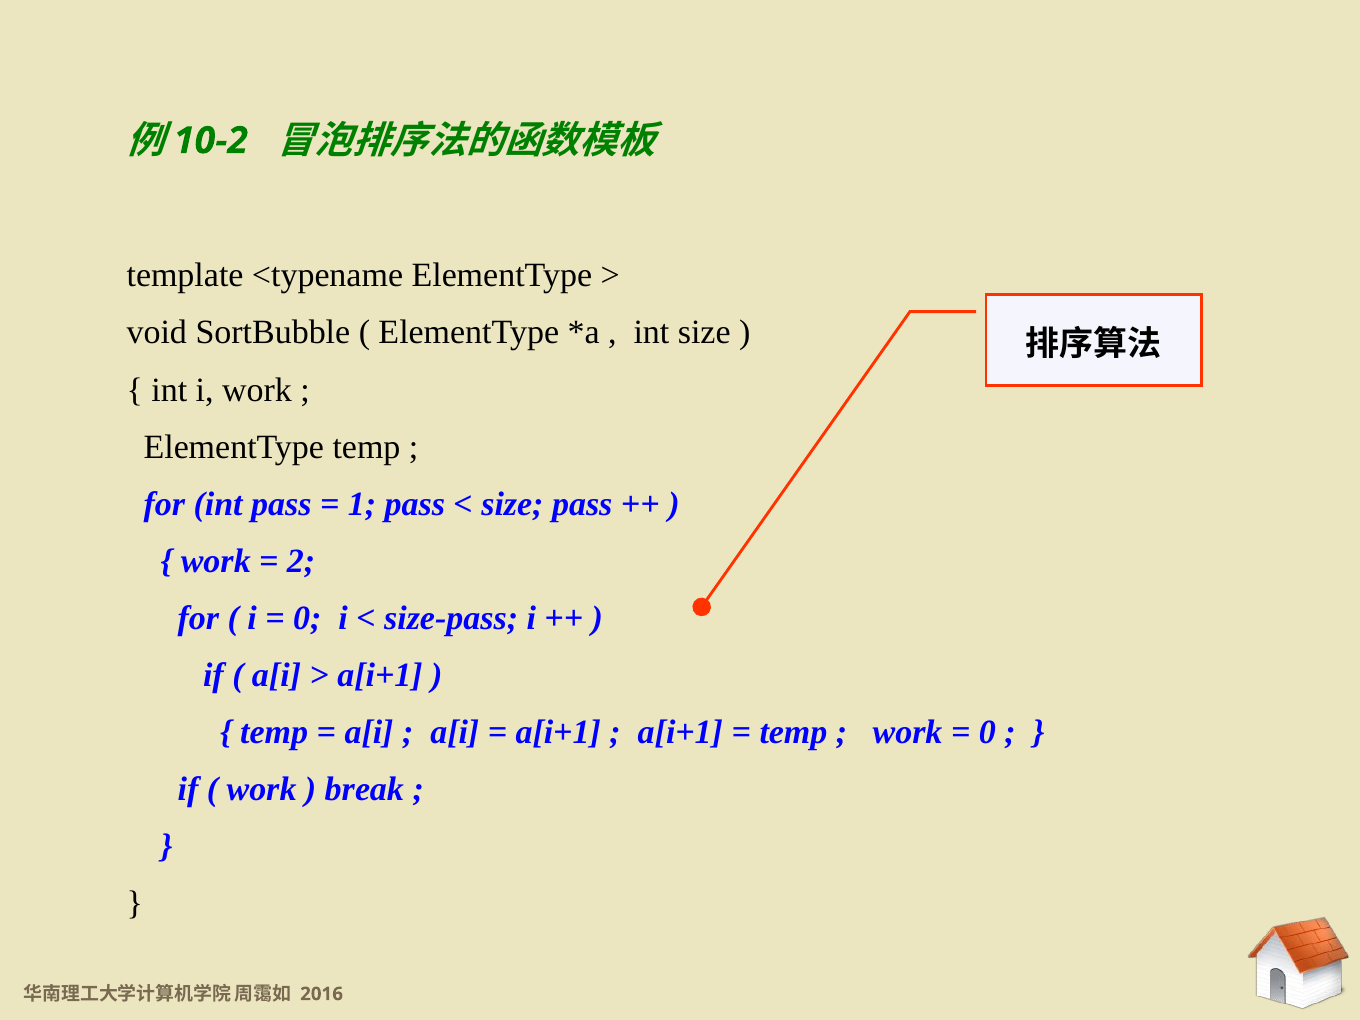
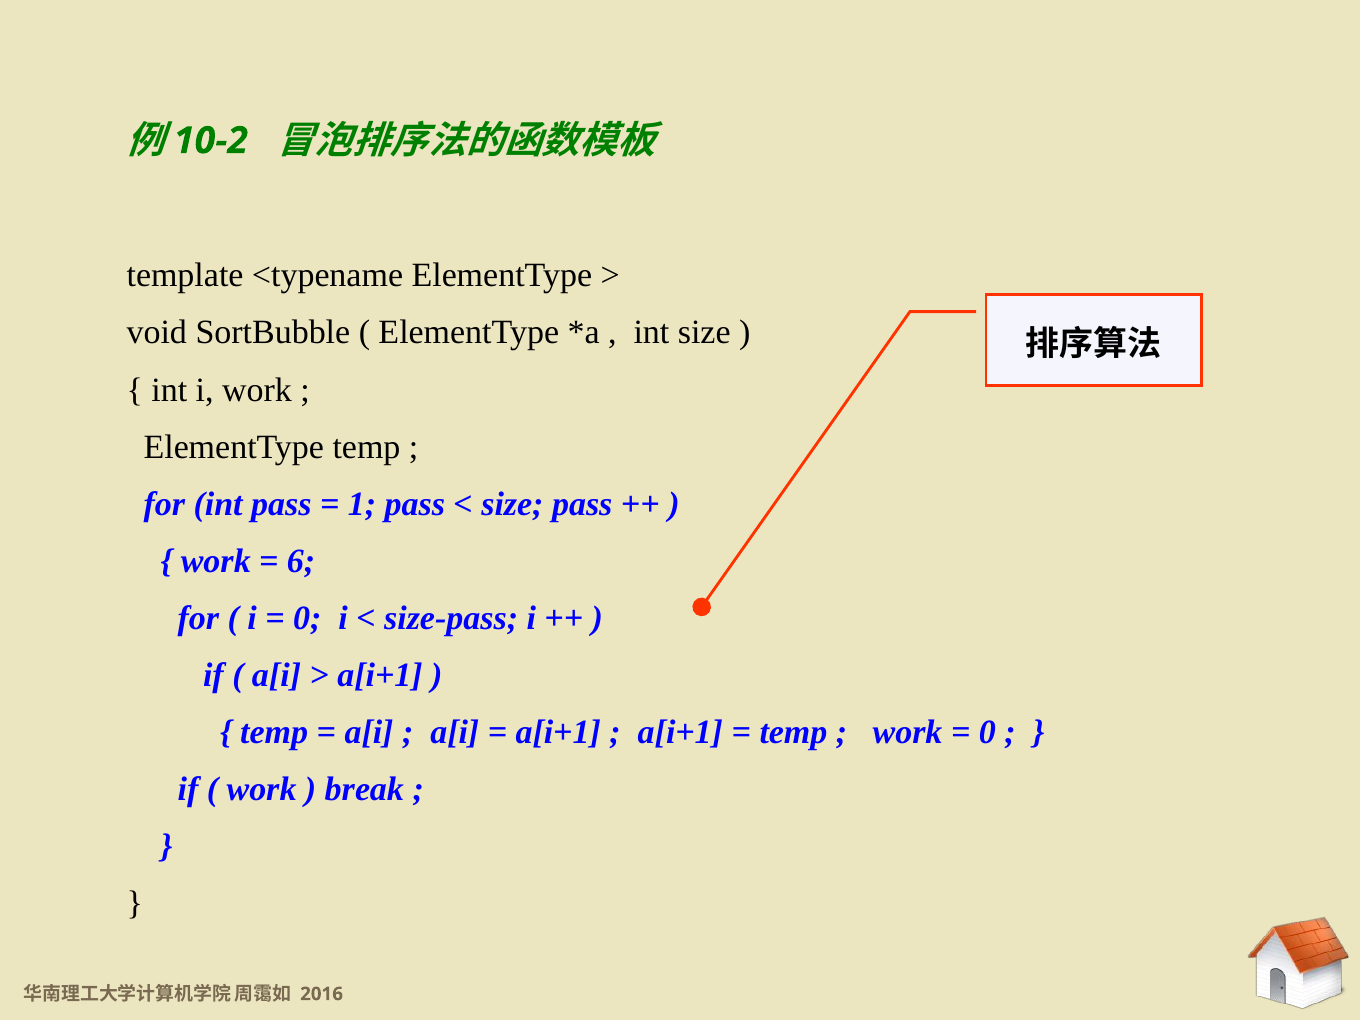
2: 2 -> 6
